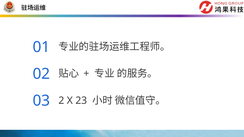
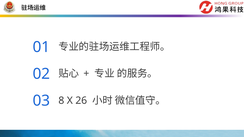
2: 2 -> 8
23: 23 -> 26
